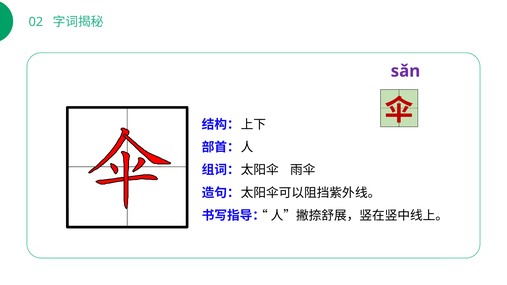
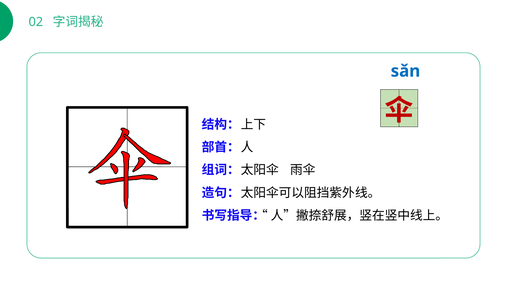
sǎn colour: purple -> blue
